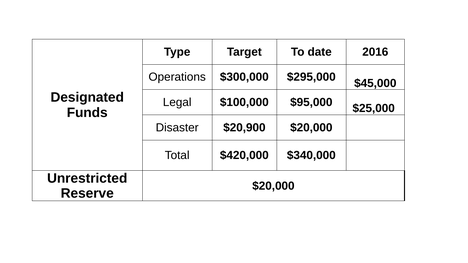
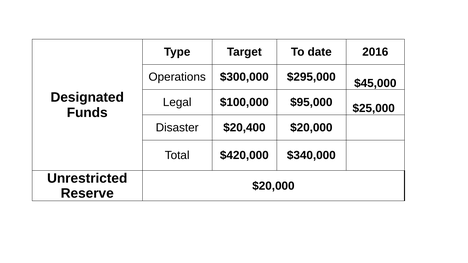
$20,900: $20,900 -> $20,400
